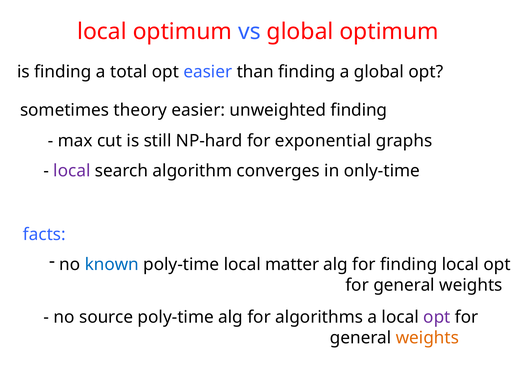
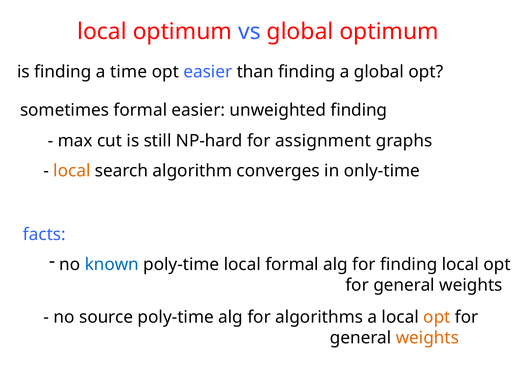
total: total -> time
sometimes theory: theory -> formal
exponential: exponential -> assignment
local at (72, 171) colour: purple -> orange
local matter: matter -> formal
opt at (437, 317) colour: purple -> orange
